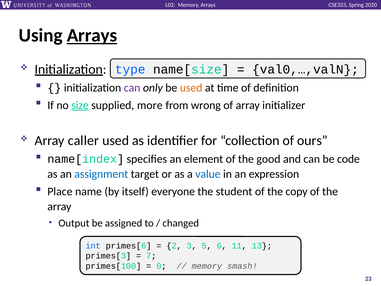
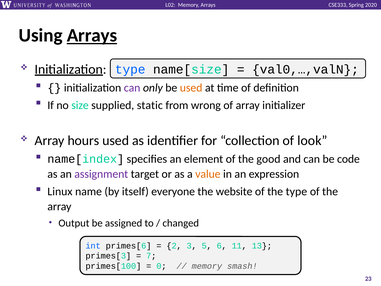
size underline: present -> none
more: more -> static
caller: caller -> hours
ours: ours -> look
assignment colour: blue -> purple
value colour: blue -> orange
Place: Place -> Linux
student: student -> website
the copy: copy -> type
